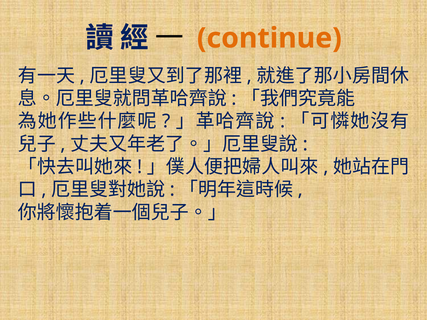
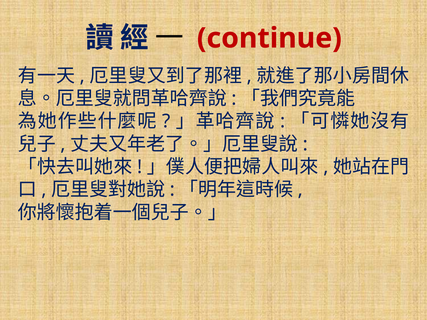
continue colour: orange -> red
